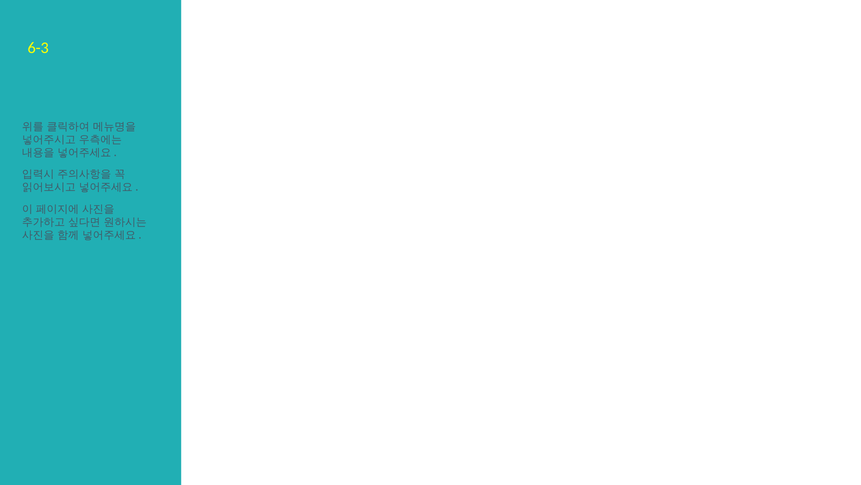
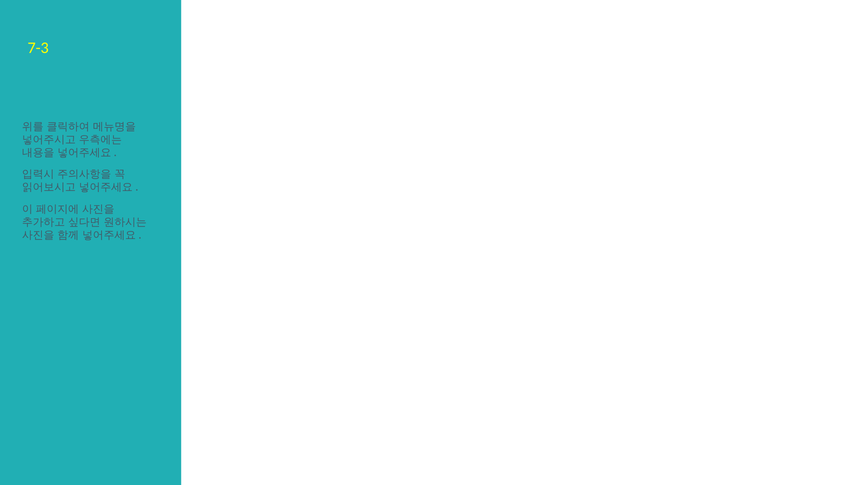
6-3: 6-3 -> 7-3
